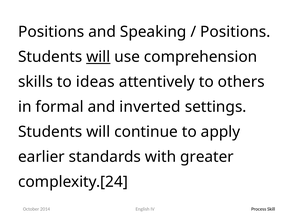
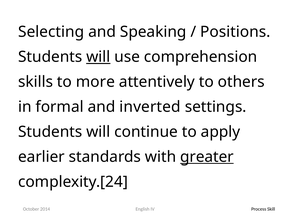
Positions at (51, 32): Positions -> Selecting
ideas: ideas -> more
greater underline: none -> present
